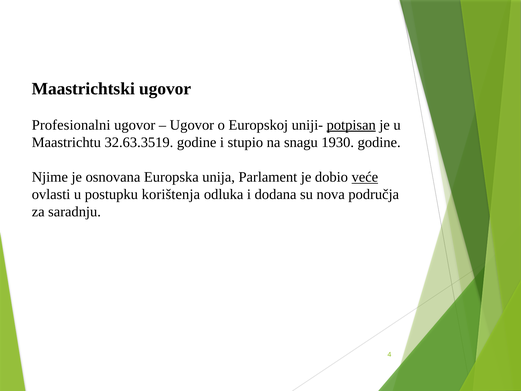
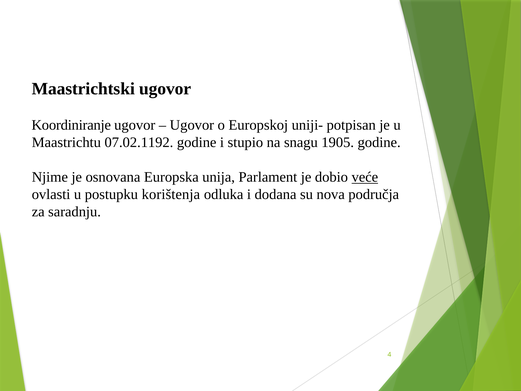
Profesionalni: Profesionalni -> Koordiniranje
potpisan underline: present -> none
32.63.3519: 32.63.3519 -> 07.02.1192
1930: 1930 -> 1905
